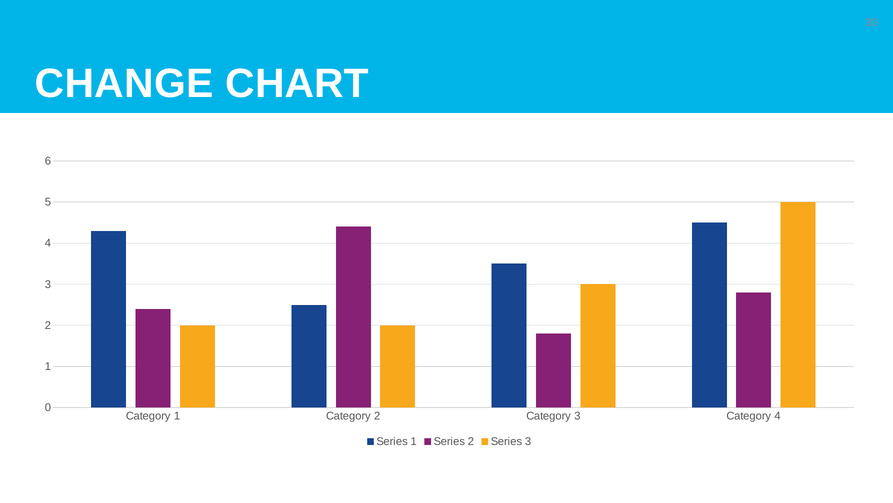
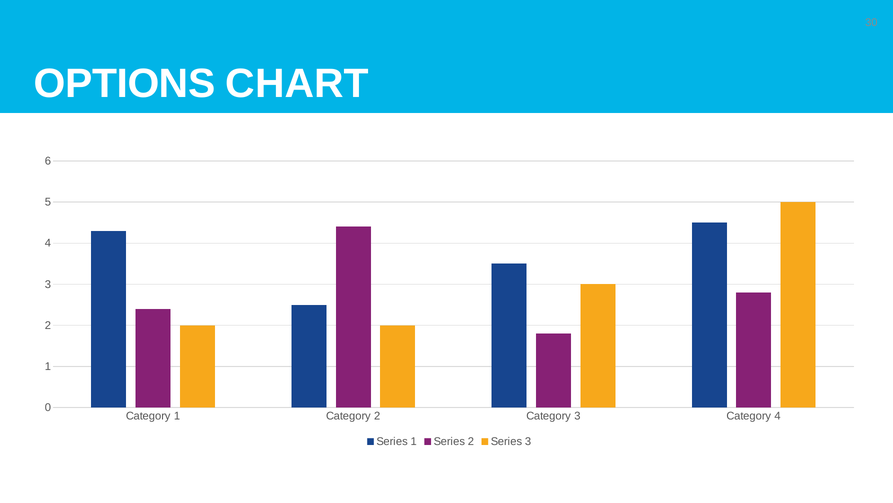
CHANGE: CHANGE -> OPTIONS
